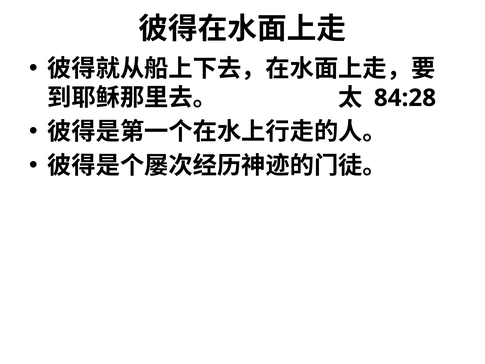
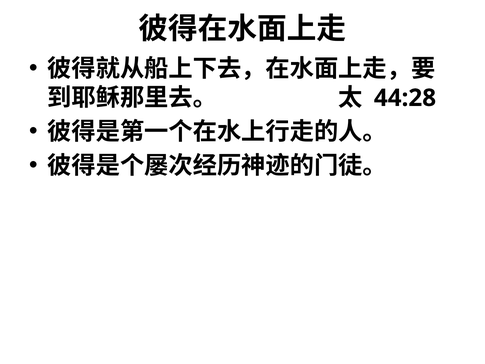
84:28: 84:28 -> 44:28
